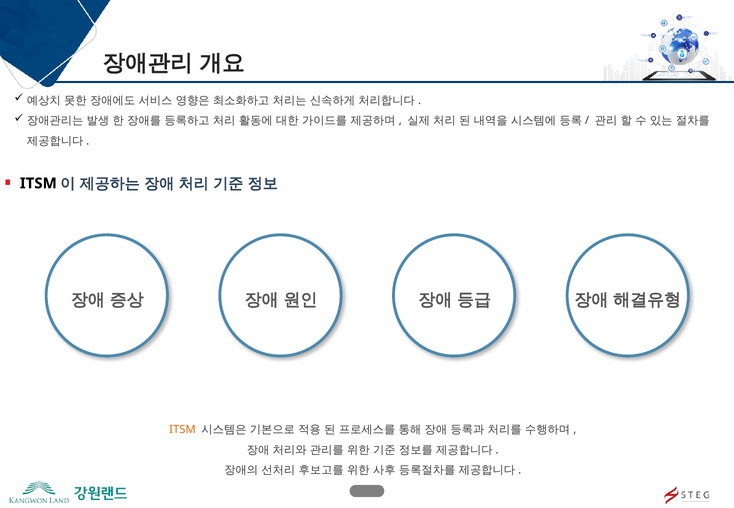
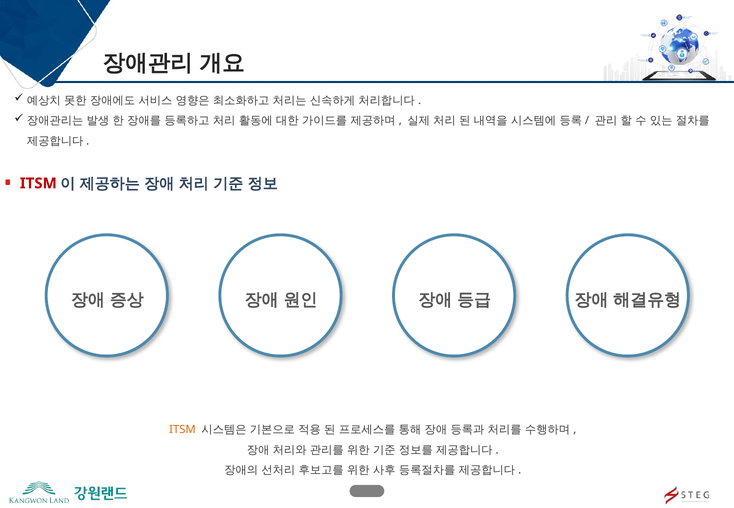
ITSM at (38, 183) colour: black -> red
